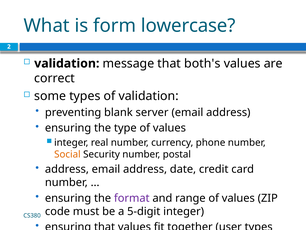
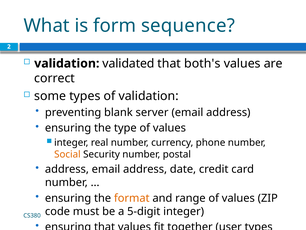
lowercase: lowercase -> sequence
message: message -> validated
format colour: purple -> orange
